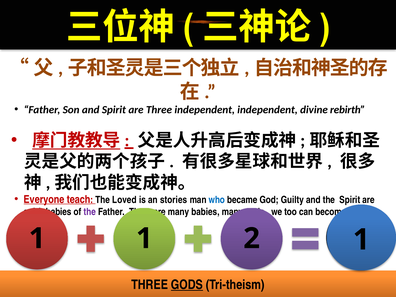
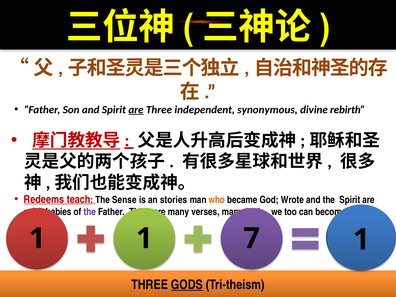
are at (136, 110) underline: none -> present
independent independent: independent -> synonymous
Everyone: Everyone -> Redeems
Loved: Loved -> Sense
who colour: blue -> orange
Guilty: Guilty -> Wrote
babies at (205, 212): babies -> verses
2: 2 -> 7
